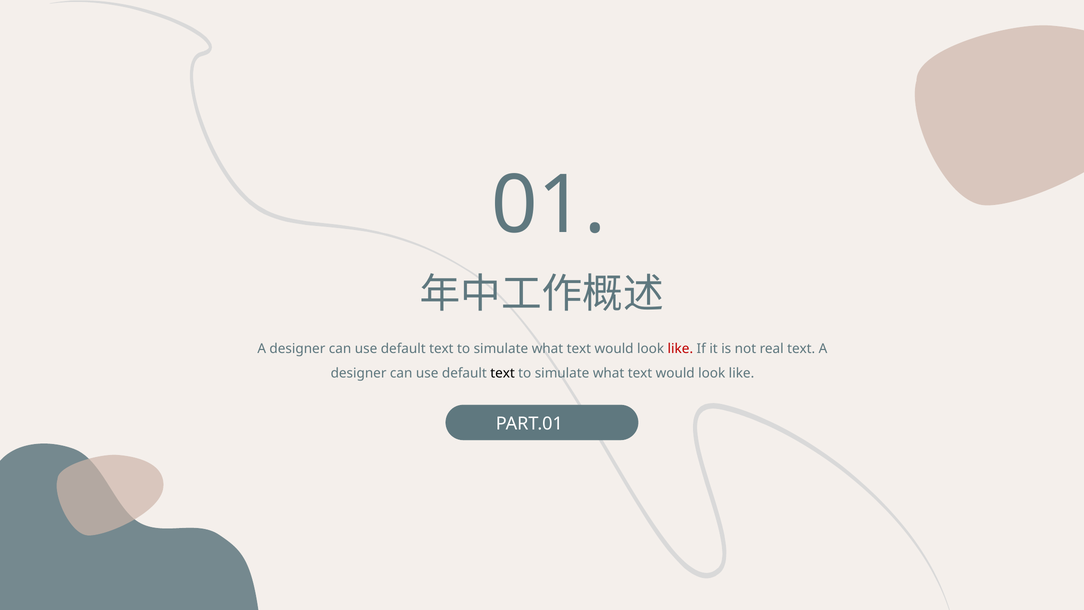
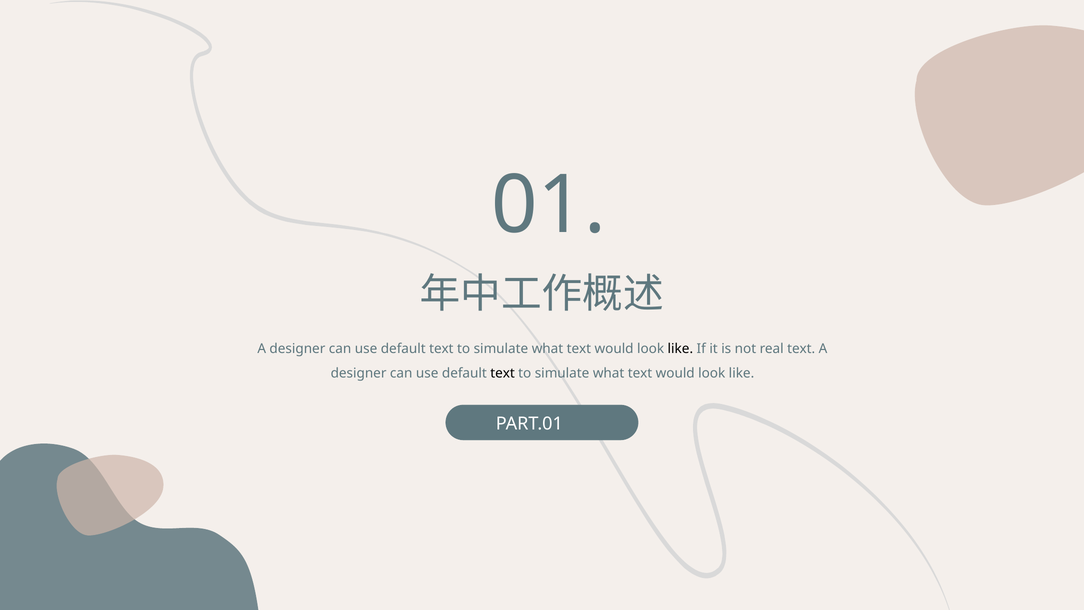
like at (680, 349) colour: red -> black
